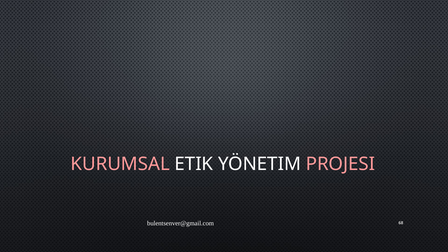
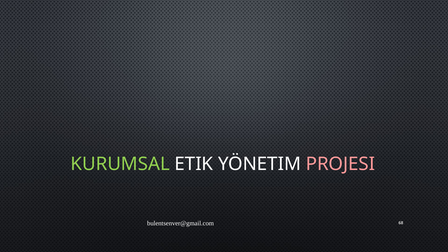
KURUMSAL colour: pink -> light green
